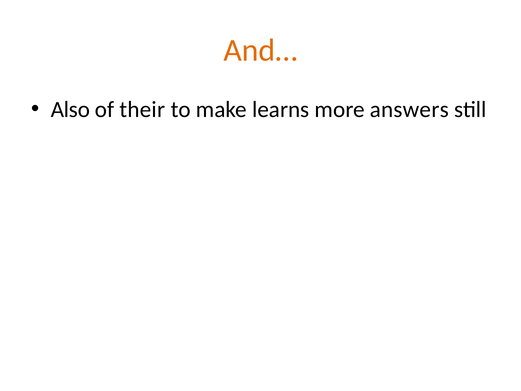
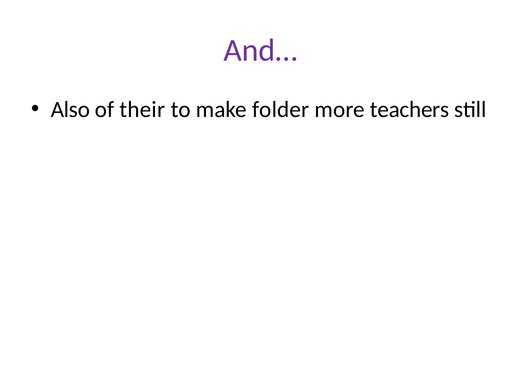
And… colour: orange -> purple
learns: learns -> folder
answers: answers -> teachers
